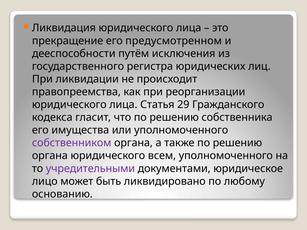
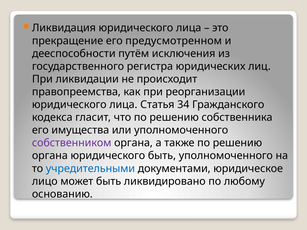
29: 29 -> 34
юридического всем: всем -> быть
учредительными colour: purple -> blue
